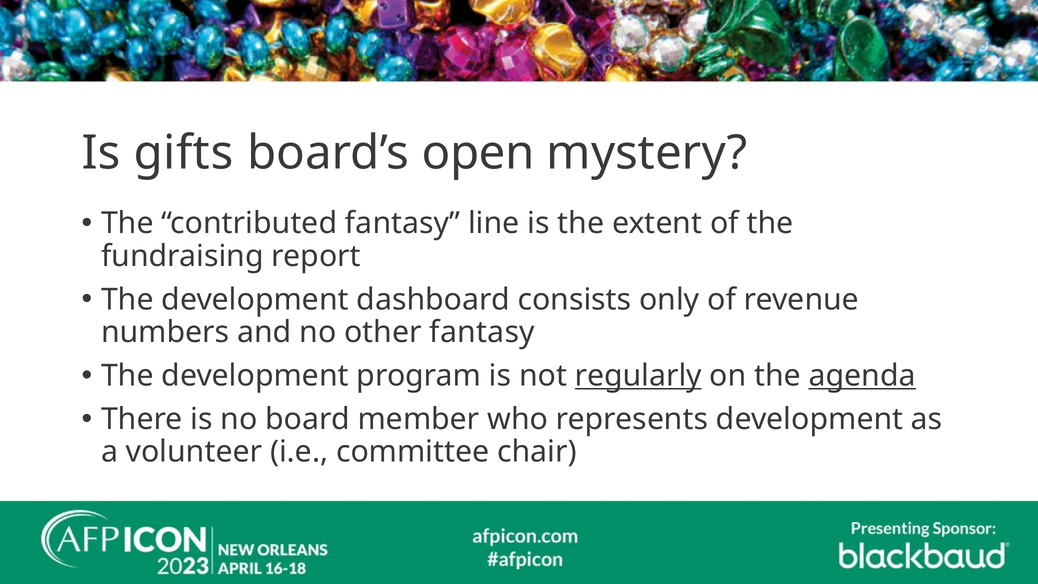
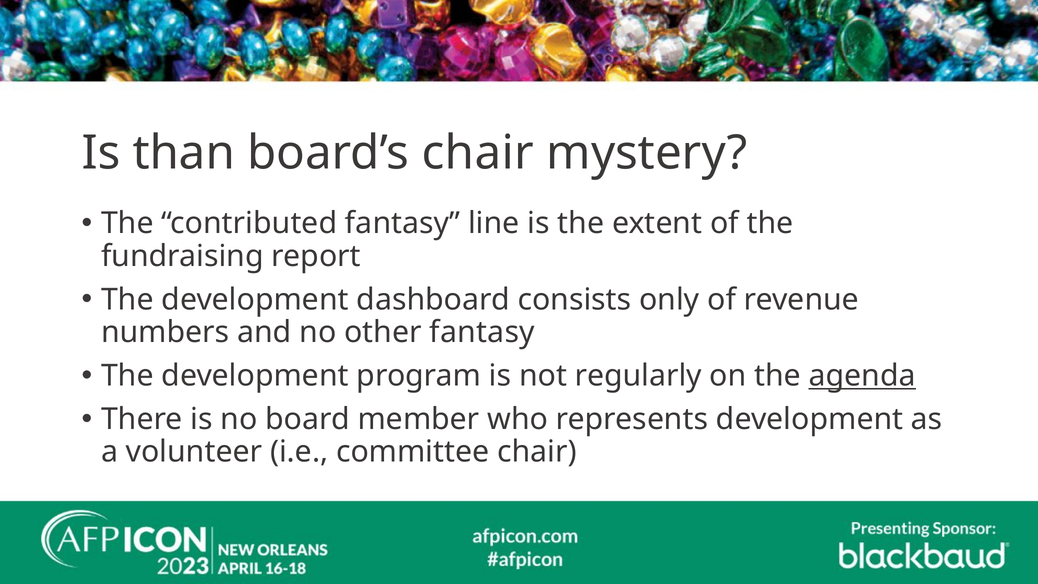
gifts: gifts -> than
board’s open: open -> chair
regularly underline: present -> none
